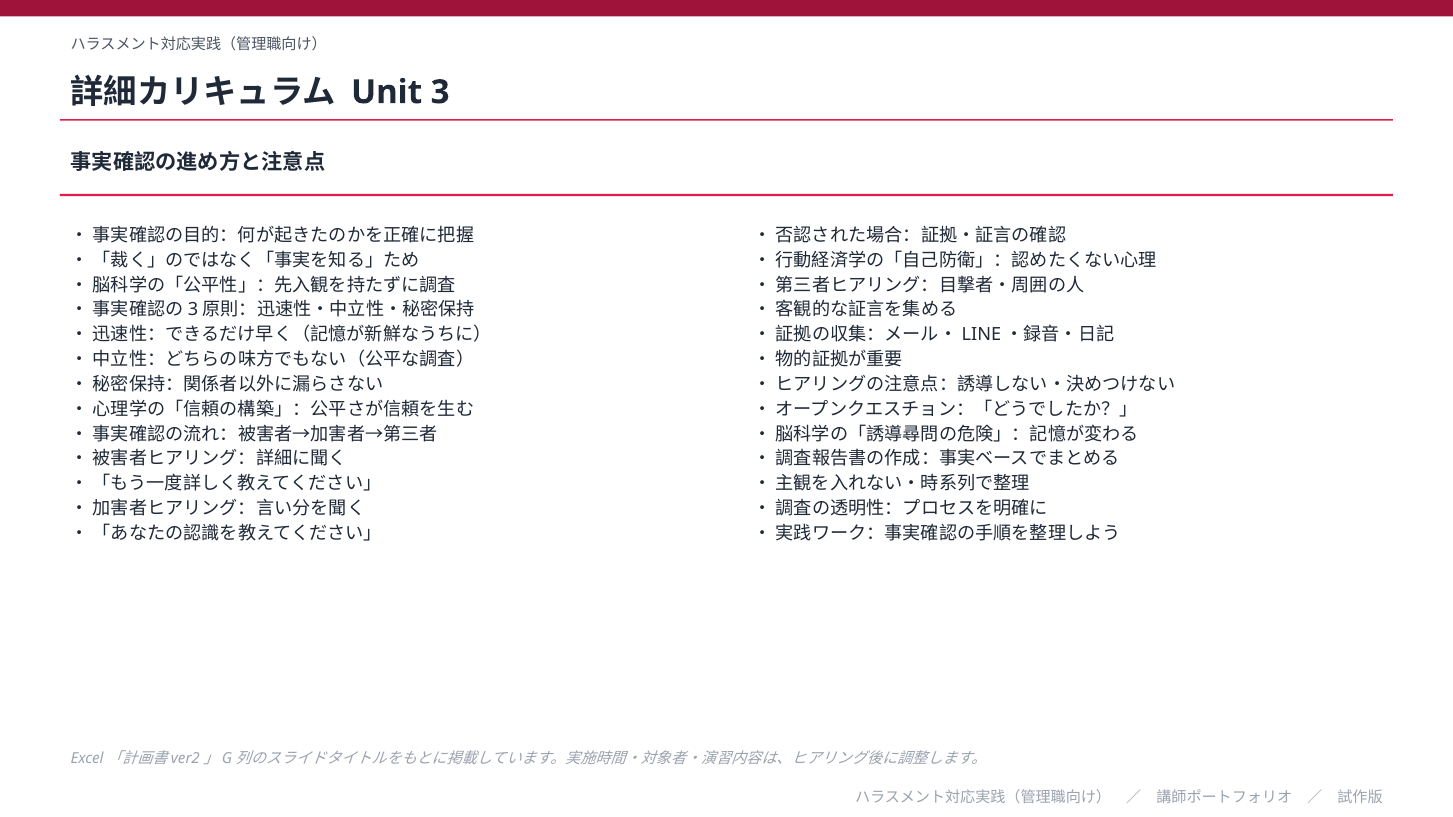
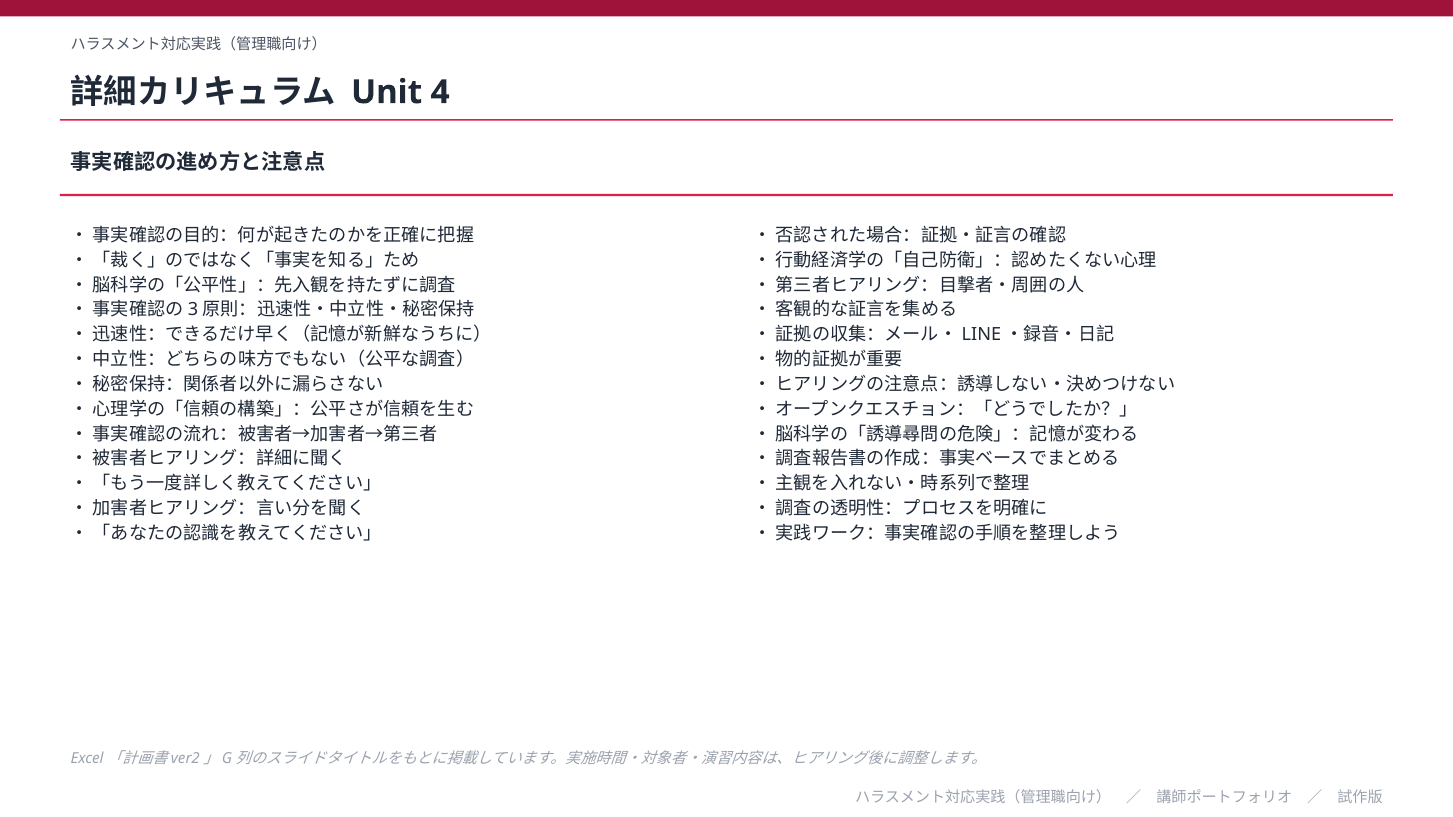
3: 3 -> 4
